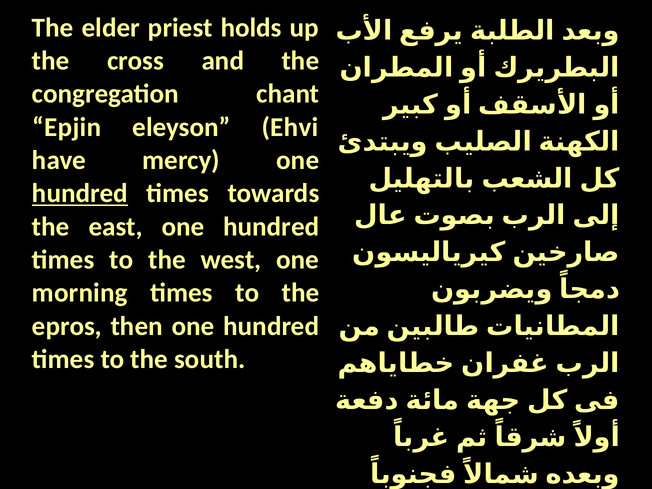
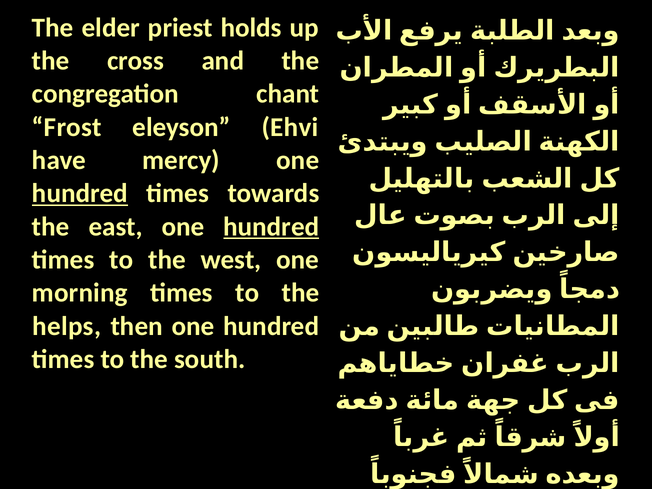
Epjin: Epjin -> Frost
hundred at (271, 227) underline: none -> present
epros: epros -> helps
